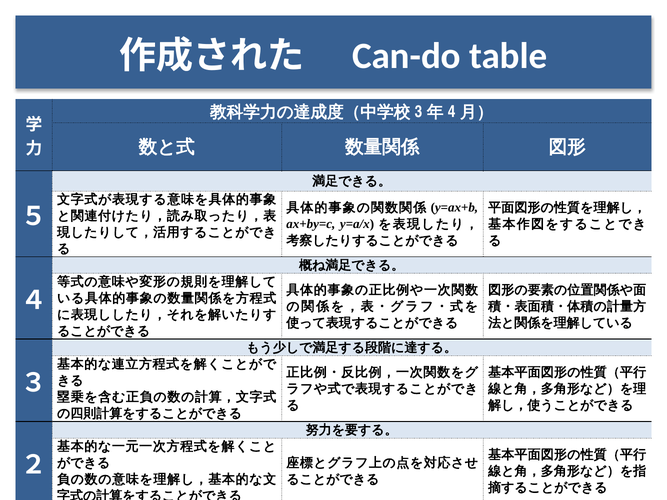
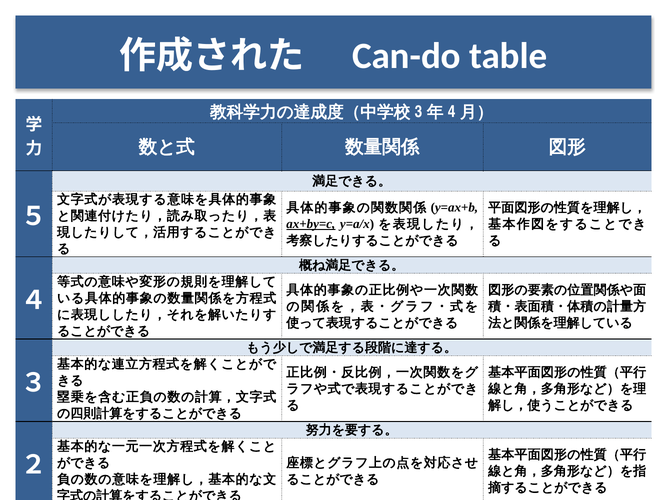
ax+by=c underline: none -> present
